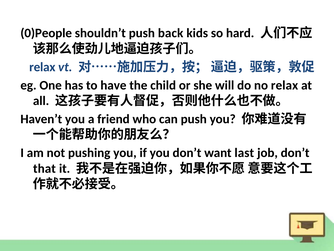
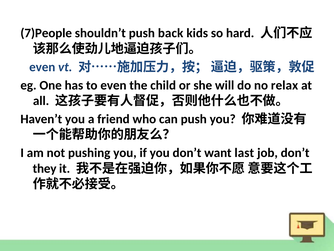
0)People: 0)People -> 7)People
relax at (42, 67): relax -> even
to have: have -> even
that: that -> they
